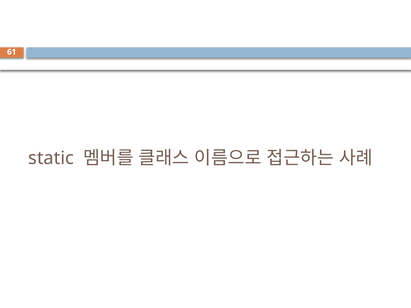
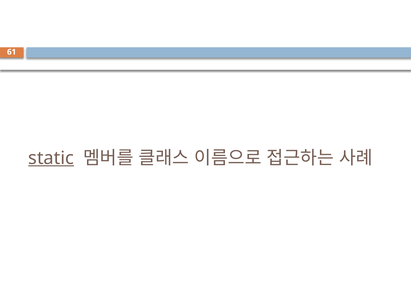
static underline: none -> present
